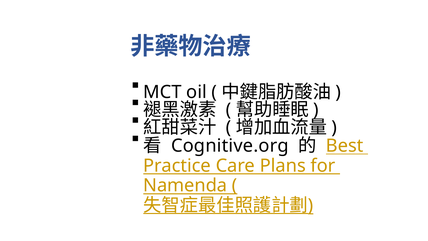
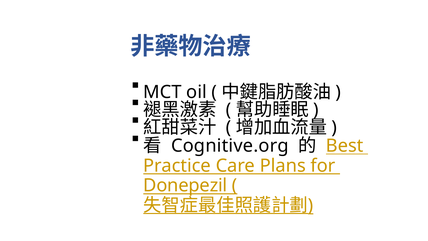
Namenda: Namenda -> Donepezil
